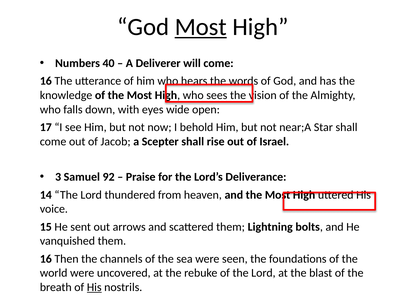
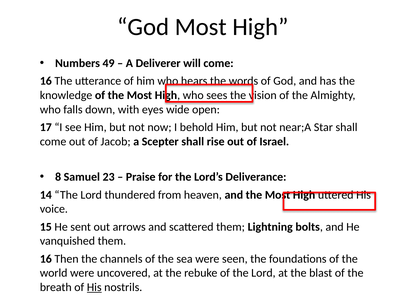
Most at (201, 27) underline: present -> none
40: 40 -> 49
3: 3 -> 8
92: 92 -> 23
